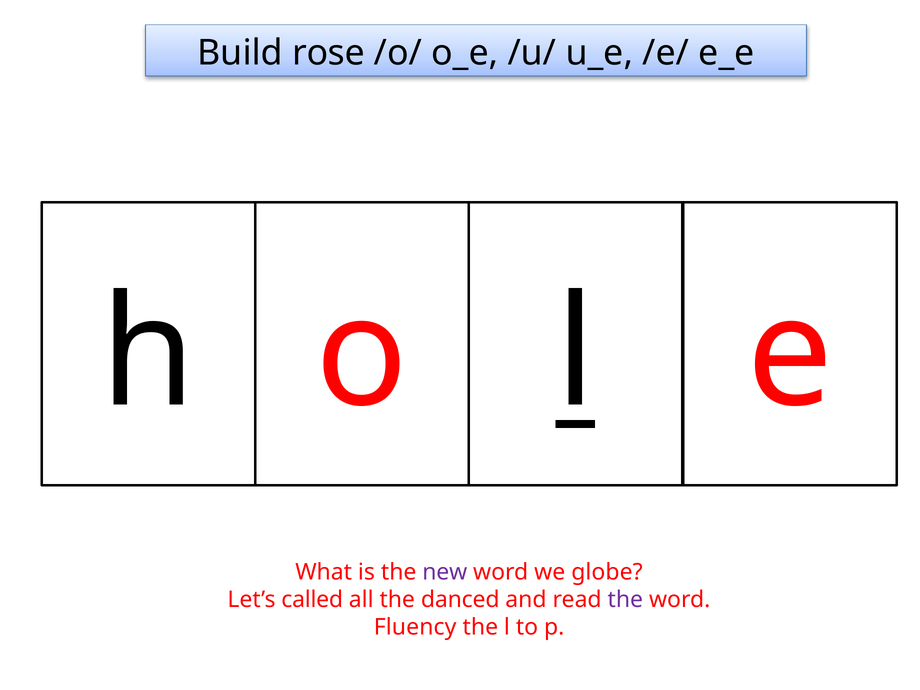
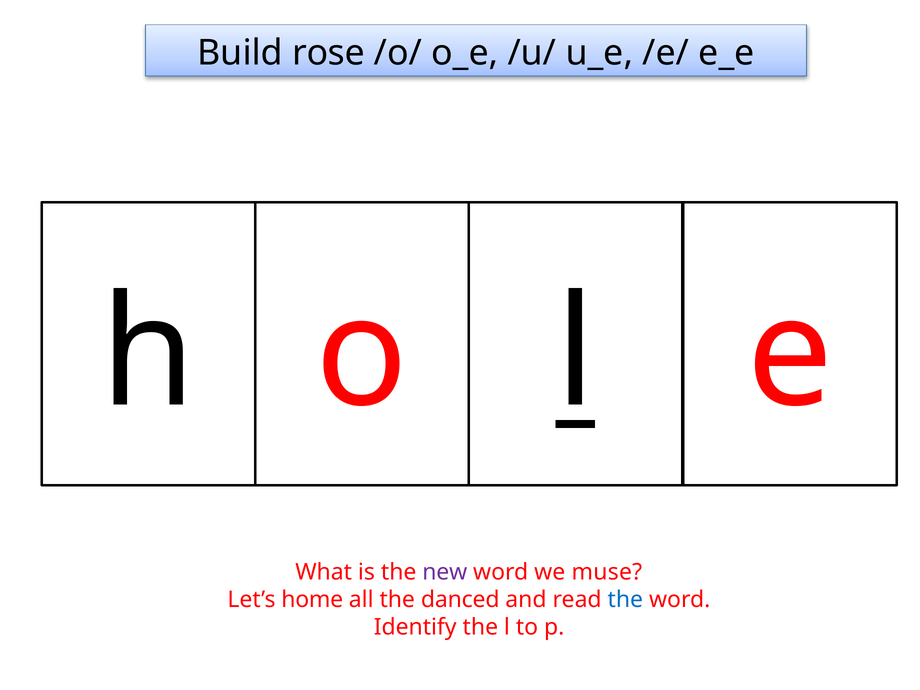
globe: globe -> muse
called: called -> home
the at (625, 600) colour: purple -> blue
Fluency: Fluency -> Identify
